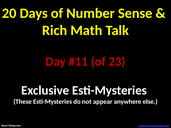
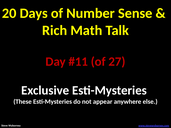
23: 23 -> 27
